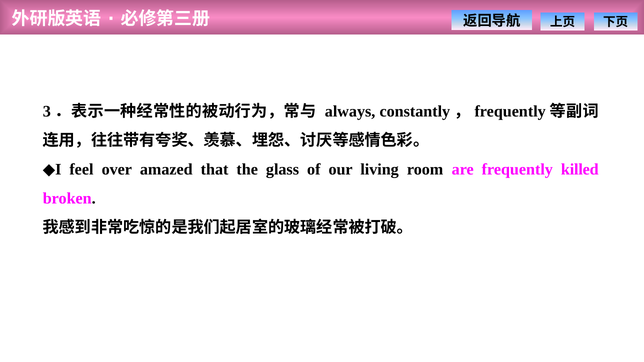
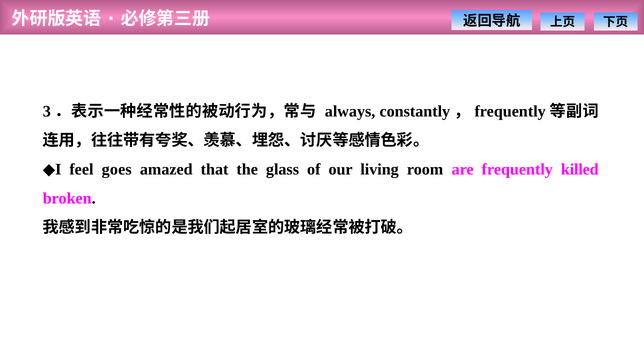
over: over -> goes
